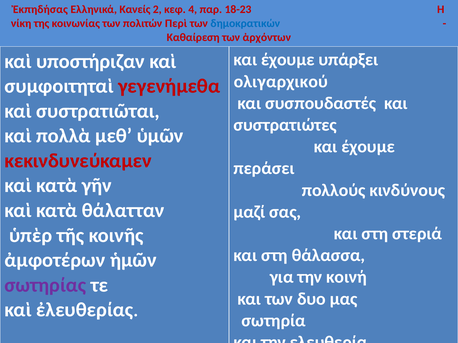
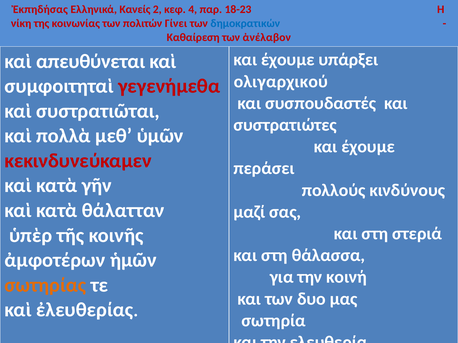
Περὶ: Περὶ -> Γίνει
ἀρχόντων: ἀρχόντων -> ἀνέλαβον
υποστήριζαν: υποστήριζαν -> απευθύνεται
σωτηρίας colour: purple -> orange
